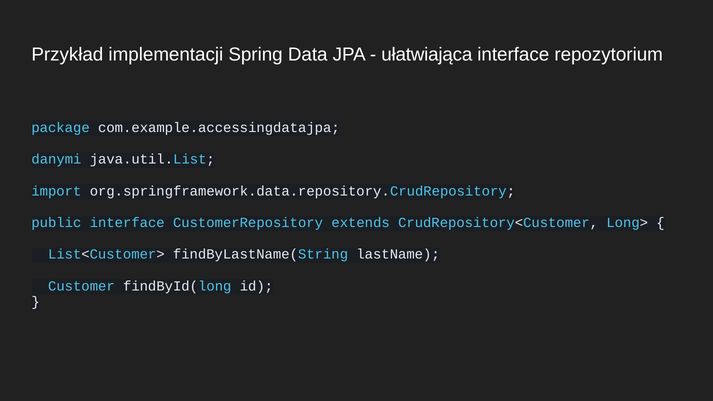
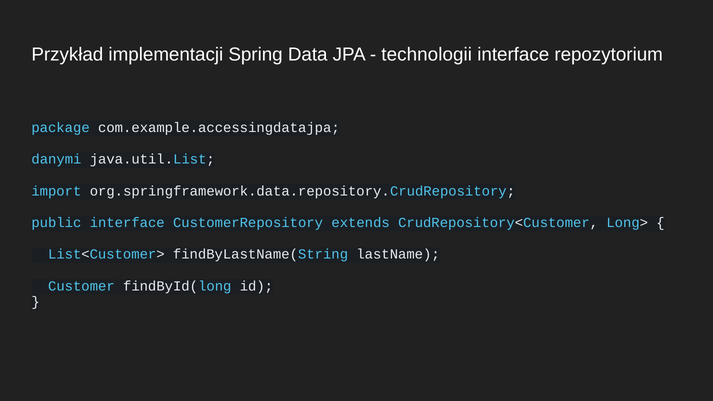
ułatwiająca: ułatwiająca -> technologii
